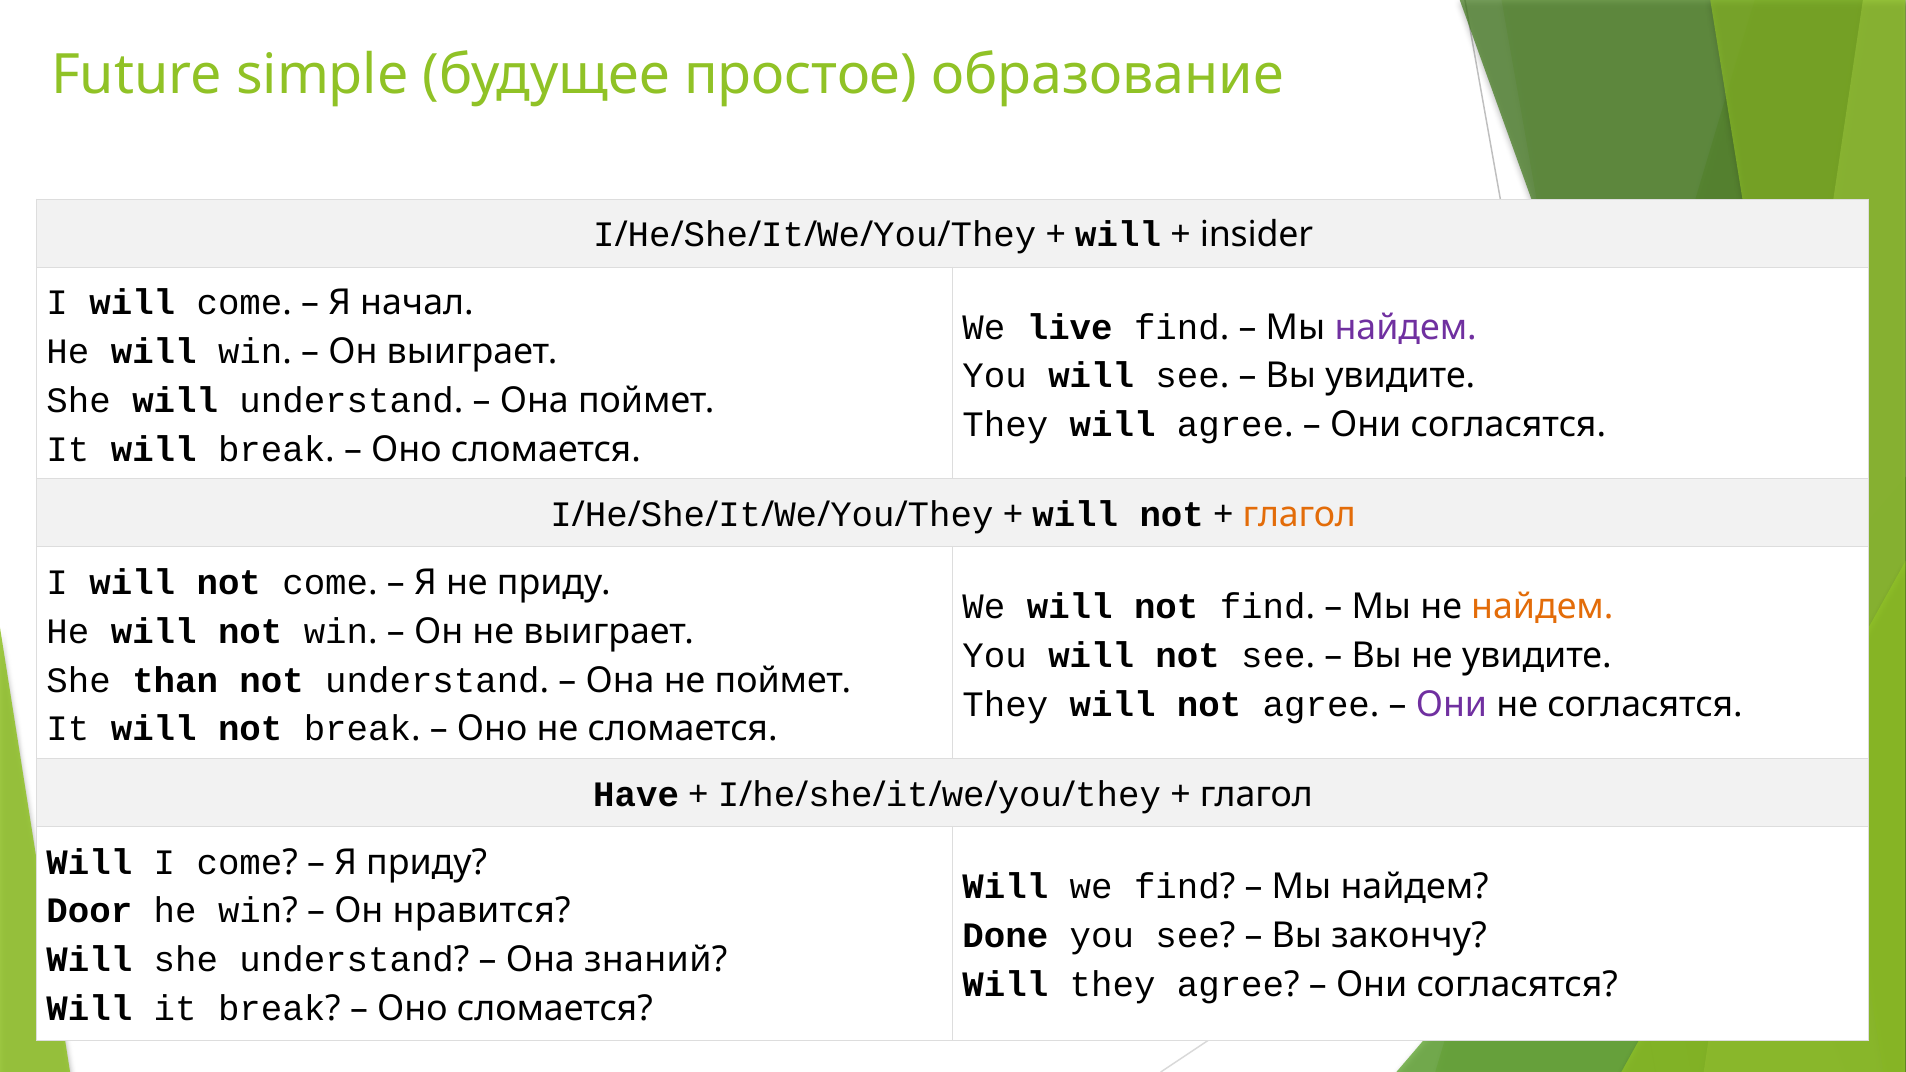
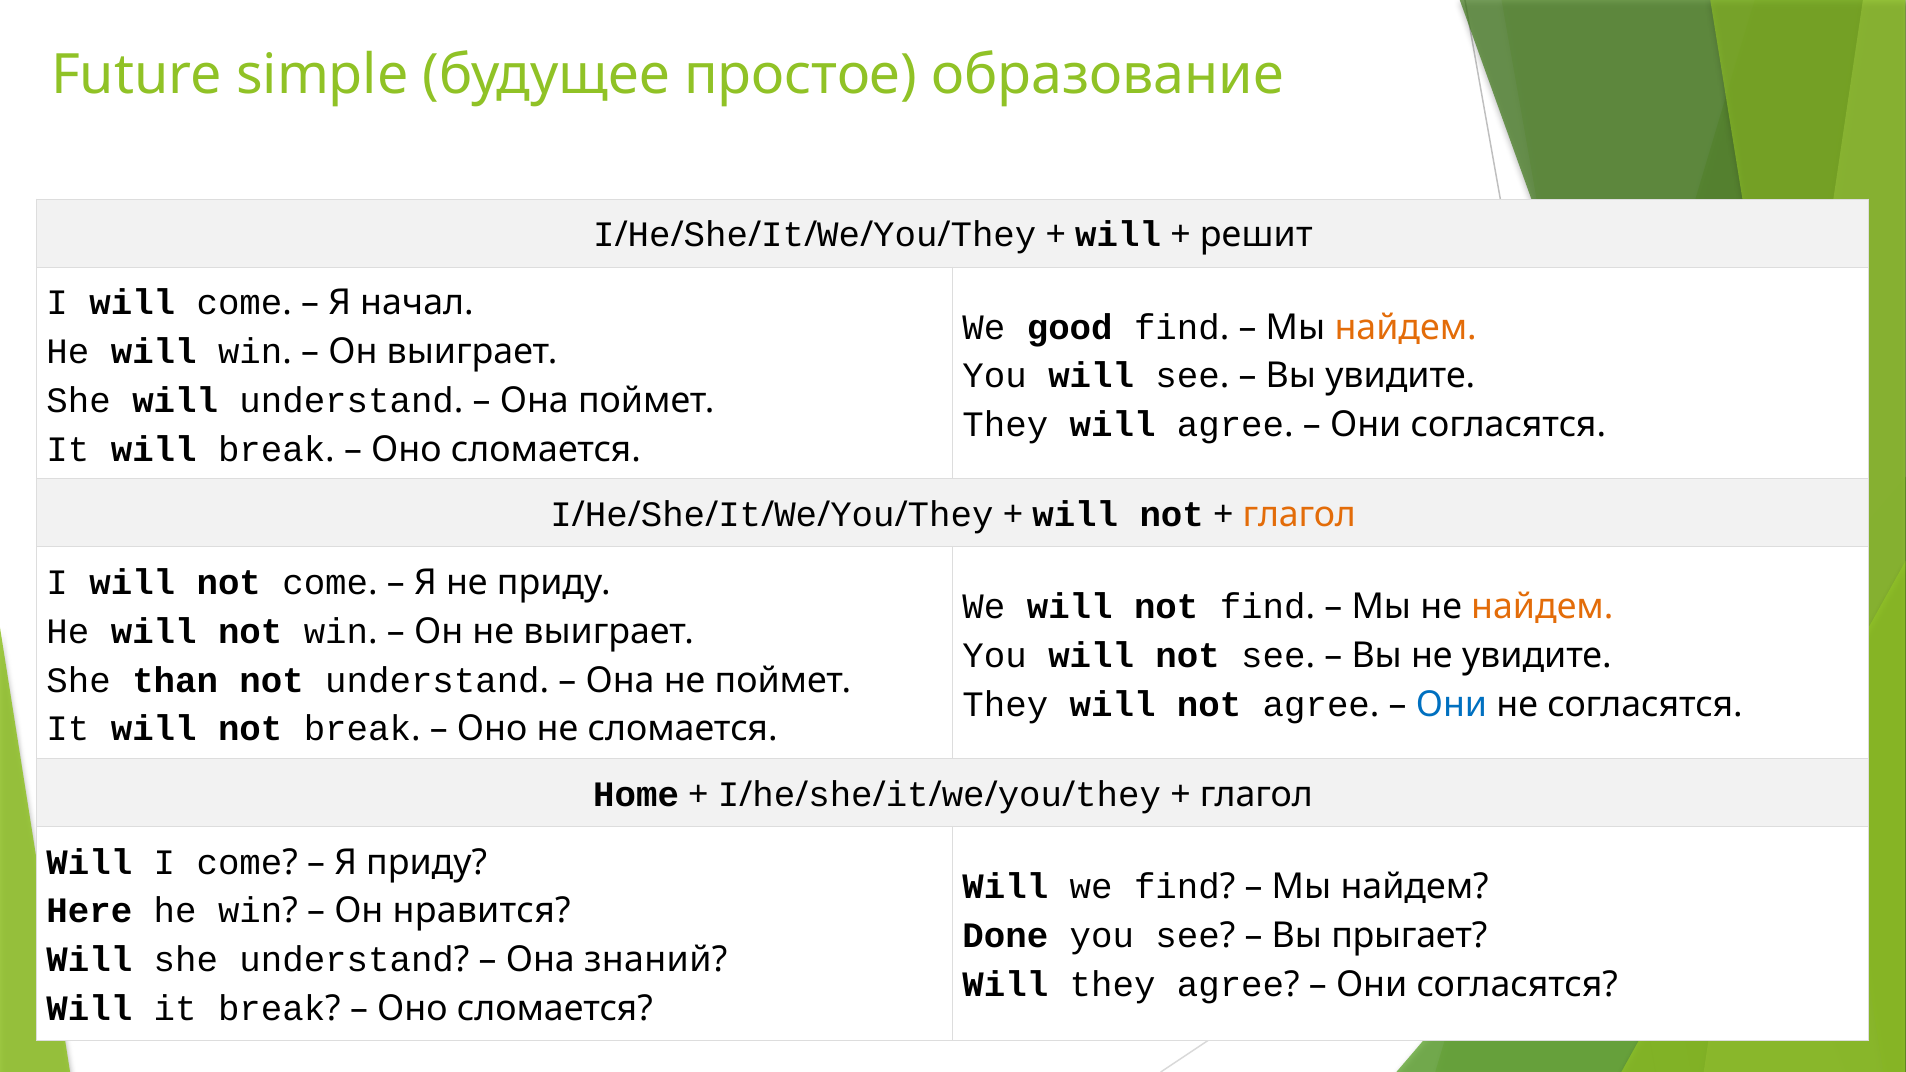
insider: insider -> решит
live: live -> good
найдем at (1406, 327) colour: purple -> orange
Они at (1451, 705) colour: purple -> blue
Have: Have -> Home
Door: Door -> Here
закончу: закончу -> прыгает
